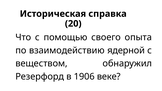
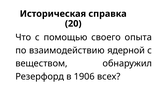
веке: веке -> всех
